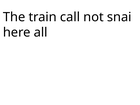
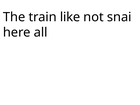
call: call -> like
